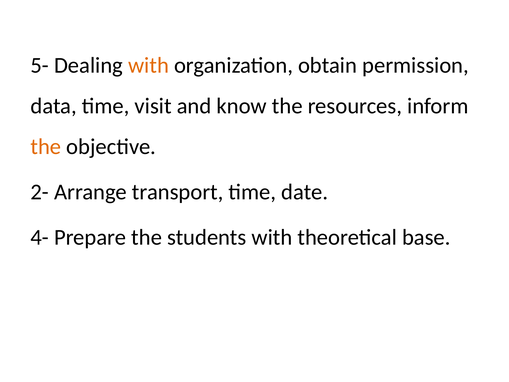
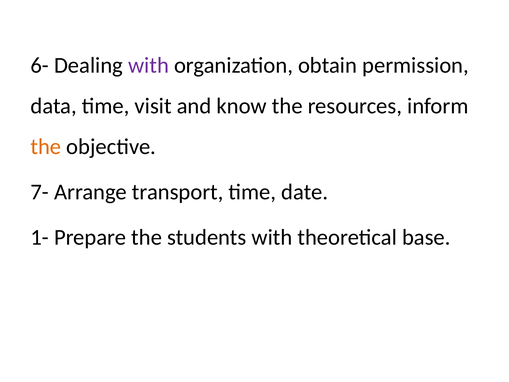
5-: 5- -> 6-
with at (148, 65) colour: orange -> purple
2-: 2- -> 7-
4-: 4- -> 1-
